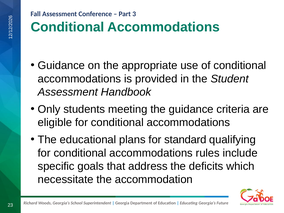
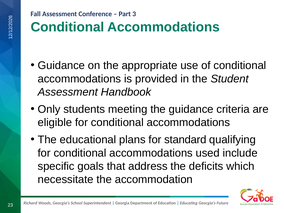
rules: rules -> used
